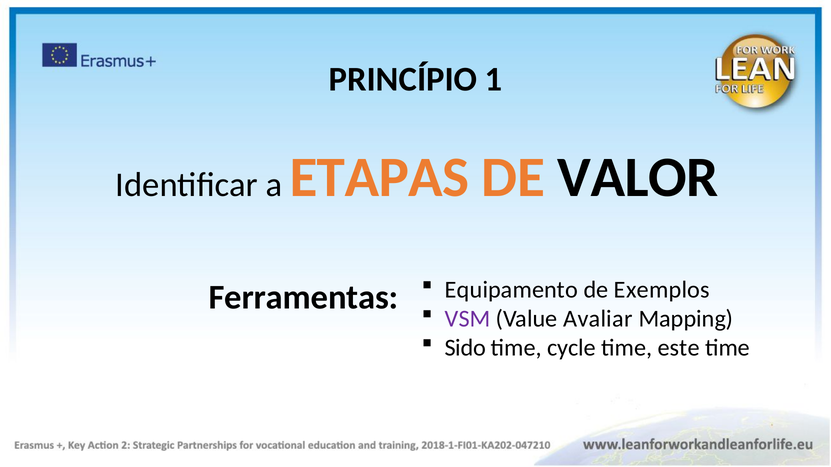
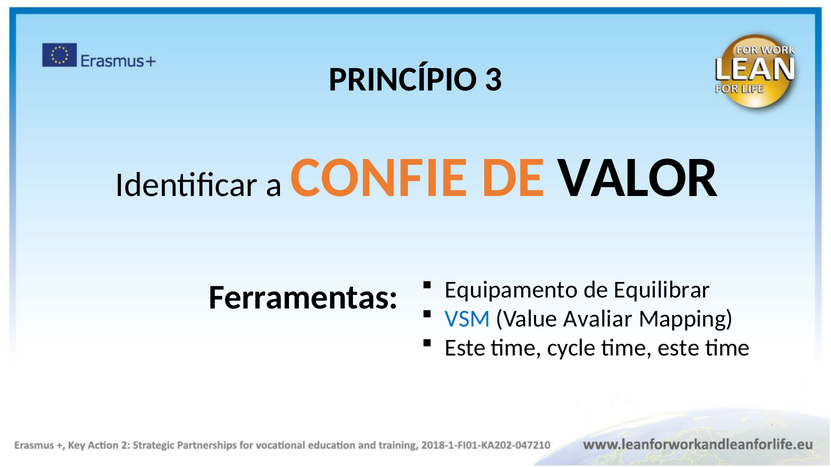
1: 1 -> 3
ETAPAS: ETAPAS -> CONFIE
Exemplos: Exemplos -> Equilibrar
VSM colour: purple -> blue
Sido at (465, 348): Sido -> Este
